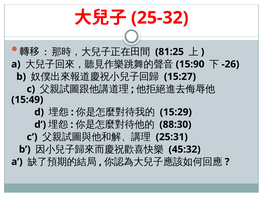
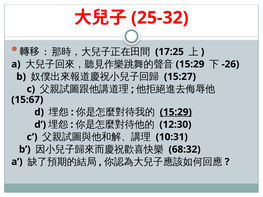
81:25: 81:25 -> 17:25
15:90 at (190, 64): 15:90 -> 15:29
15:49: 15:49 -> 15:67
15:29 at (176, 112) underline: none -> present
88:30: 88:30 -> 12:30
25:31: 25:31 -> 10:31
45:32: 45:32 -> 68:32
